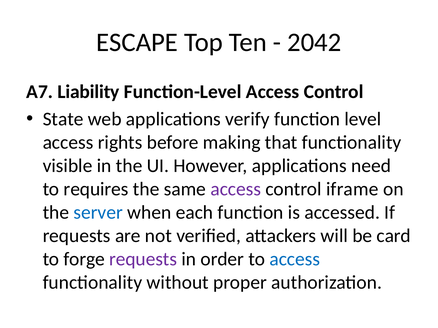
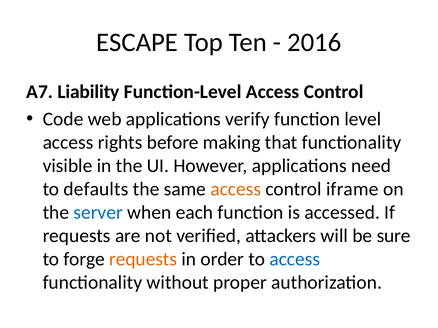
2042: 2042 -> 2016
State: State -> Code
requires: requires -> defaults
access at (236, 189) colour: purple -> orange
card: card -> sure
requests at (143, 259) colour: purple -> orange
